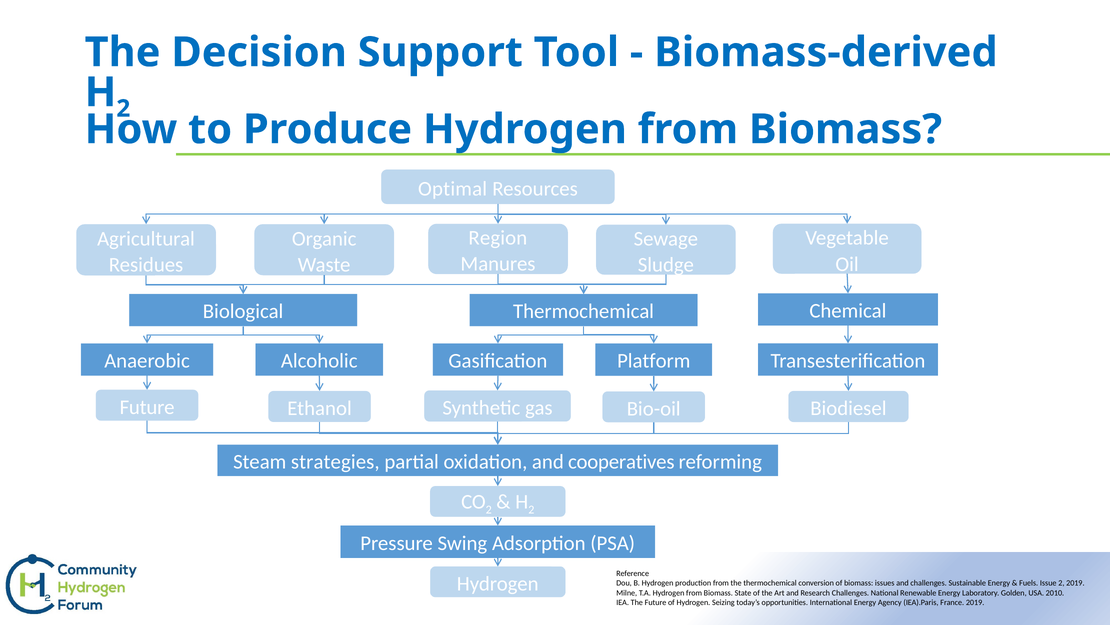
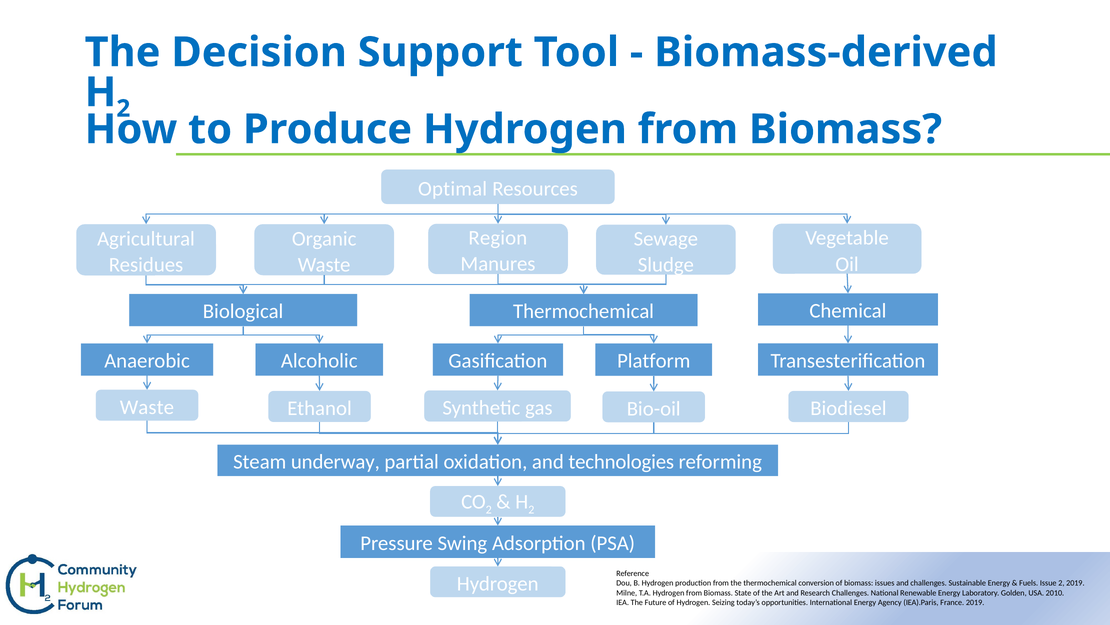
Future at (147, 407): Future -> Waste
strategies: strategies -> underway
cooperatives: cooperatives -> technologies
